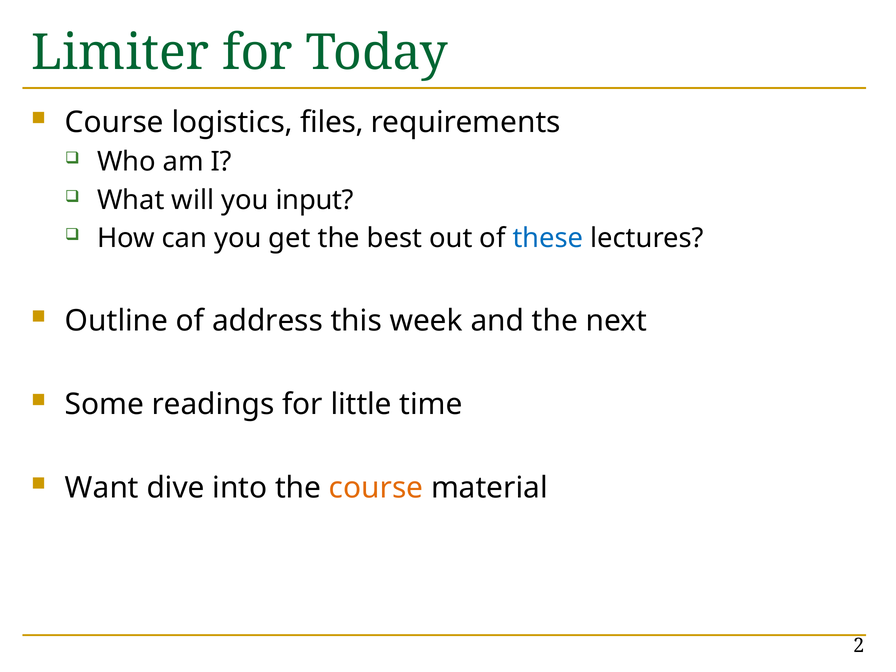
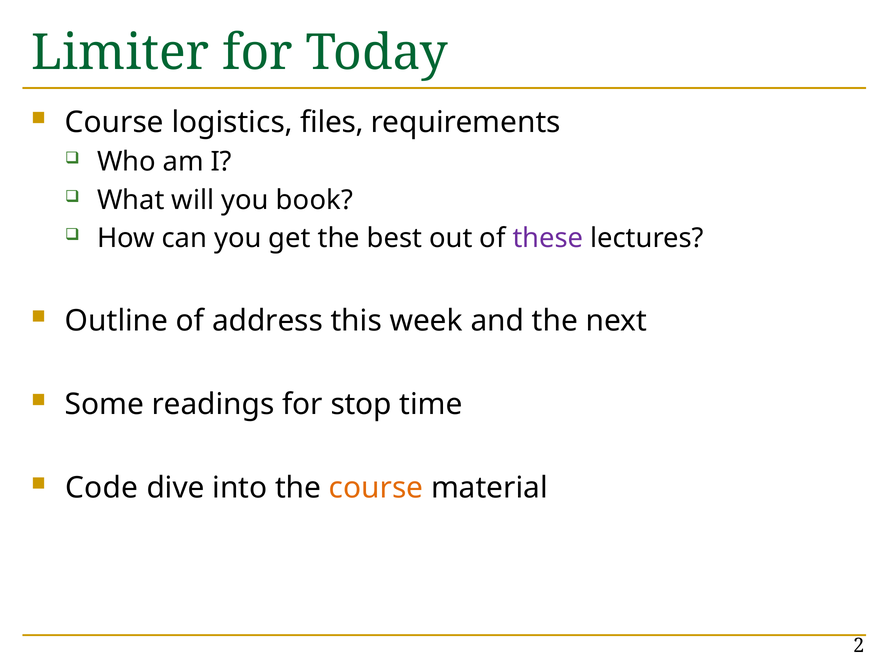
input: input -> book
these colour: blue -> purple
little: little -> stop
Want: Want -> Code
